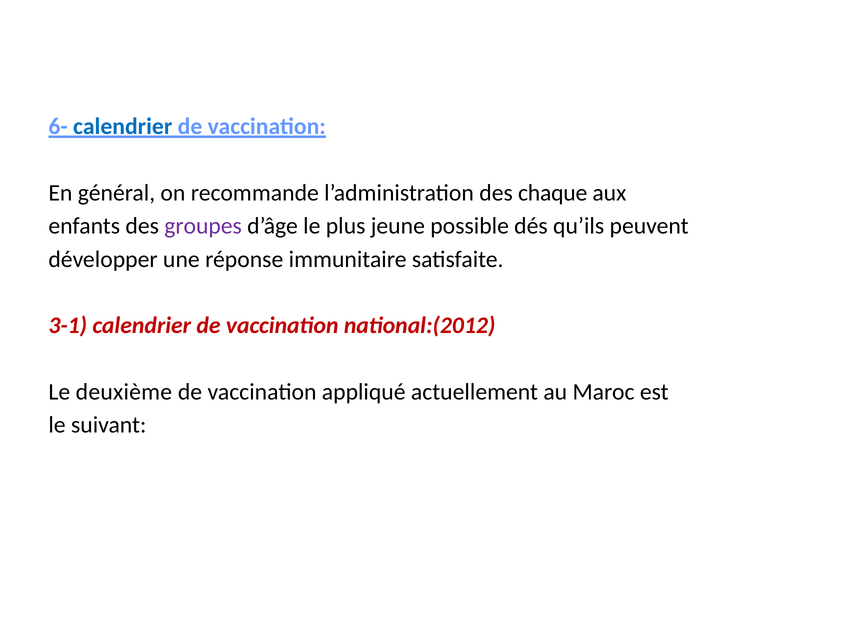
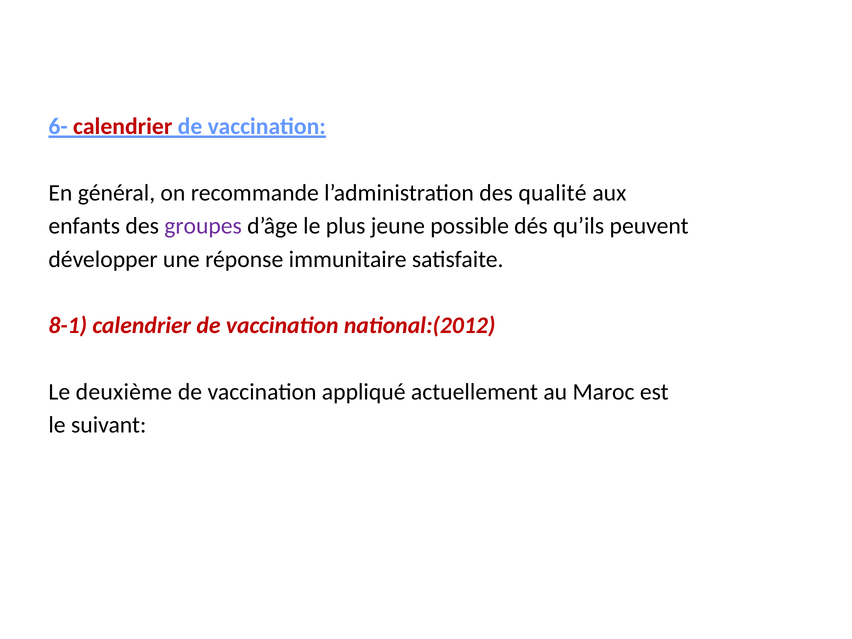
calendrier at (123, 127) colour: blue -> red
chaque: chaque -> qualité
3-1: 3-1 -> 8-1
